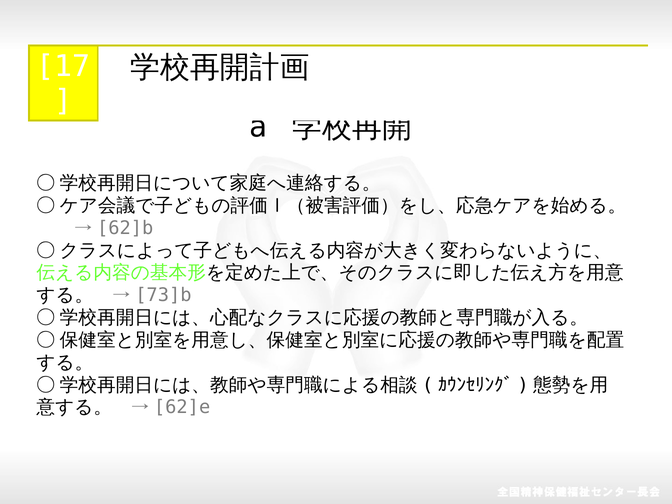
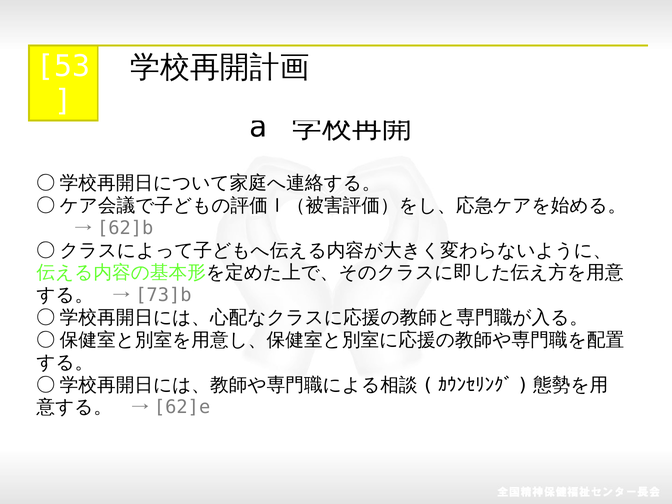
17: 17 -> 53
